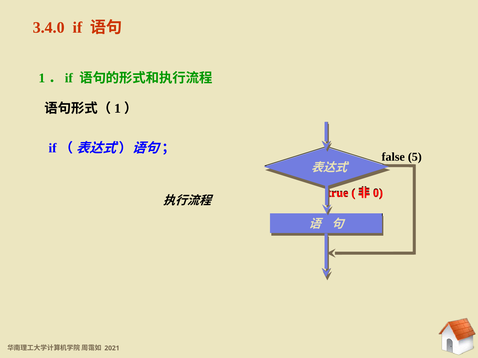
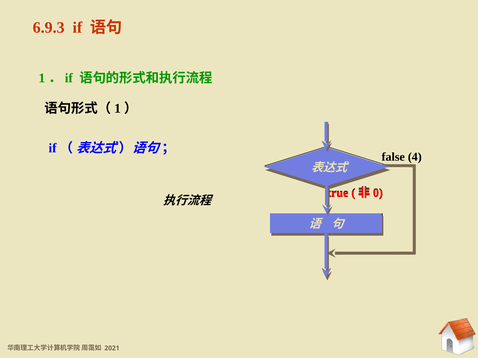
3.4.0: 3.4.0 -> 6.9.3
5: 5 -> 4
